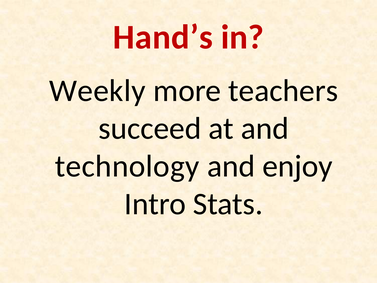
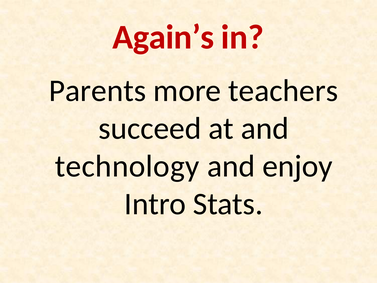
Hand’s: Hand’s -> Again’s
Weekly: Weekly -> Parents
